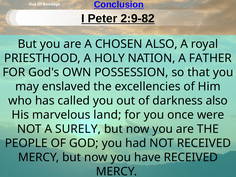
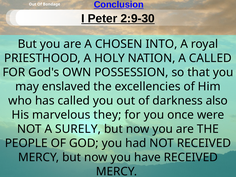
2:9-82: 2:9-82 -> 2:9-30
CHOSEN ALSO: ALSO -> INTO
A FATHER: FATHER -> CALLED
land: land -> they
